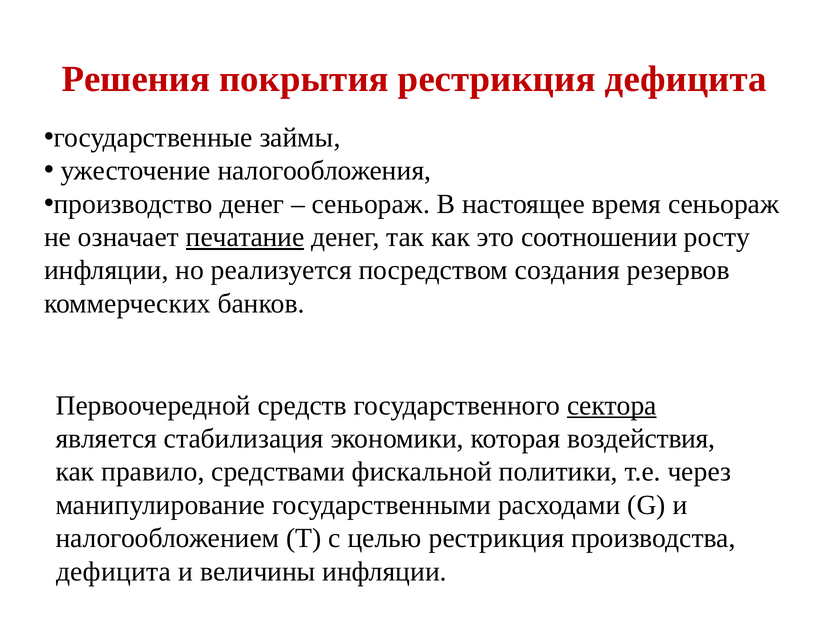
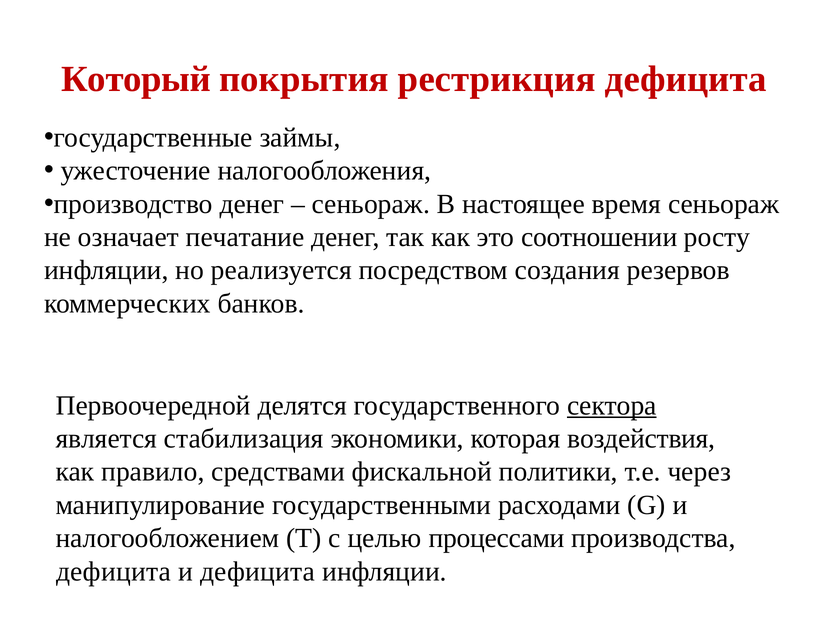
Решения: Решения -> Который
печатание underline: present -> none
средств: средств -> делятся
целью рестрикция: рестрикция -> процессами
и величины: величины -> дефицита
